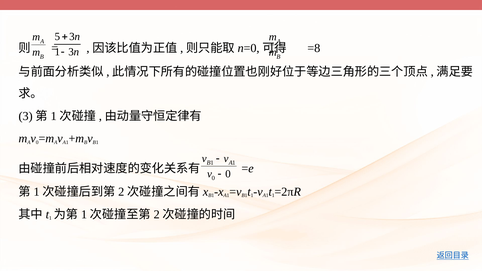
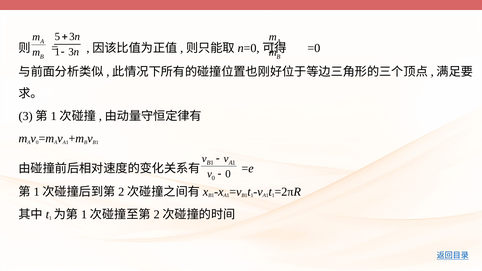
=8: =8 -> =0
